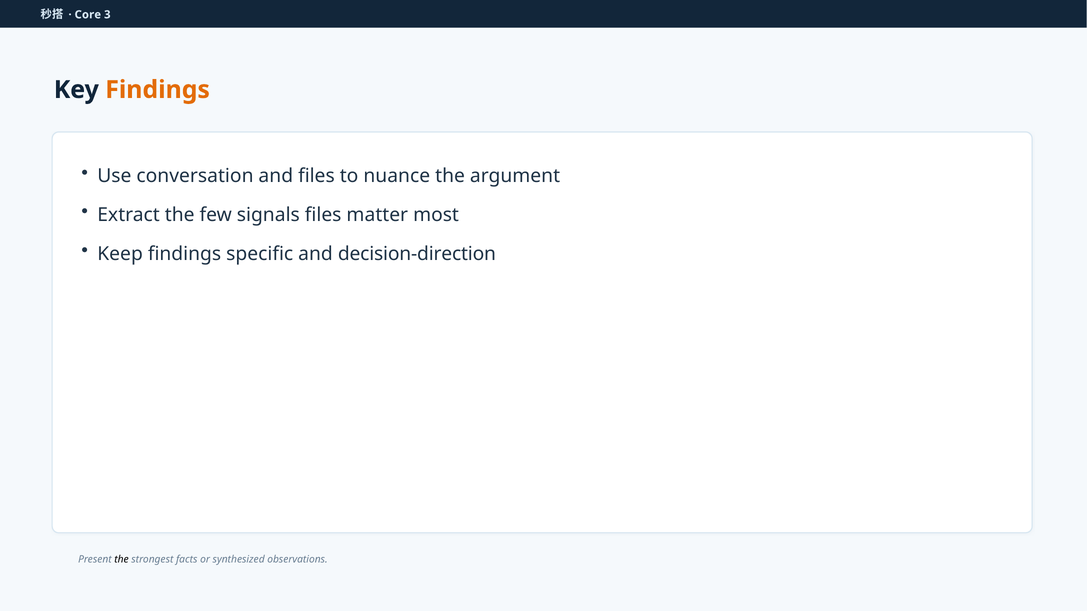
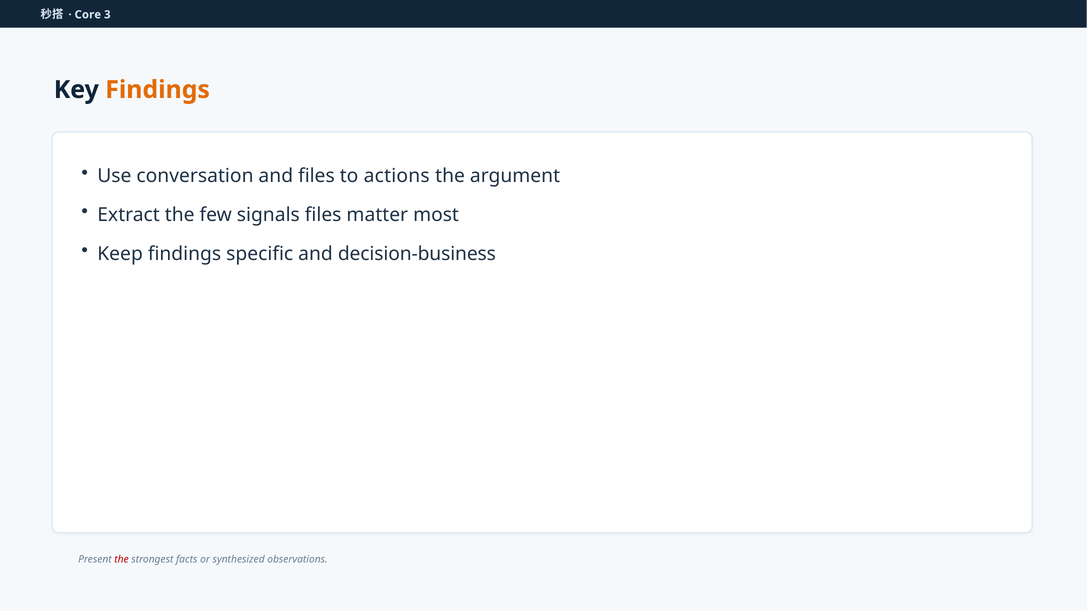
nuance: nuance -> actions
decision-direction: decision-direction -> decision-business
the at (121, 560) colour: black -> red
